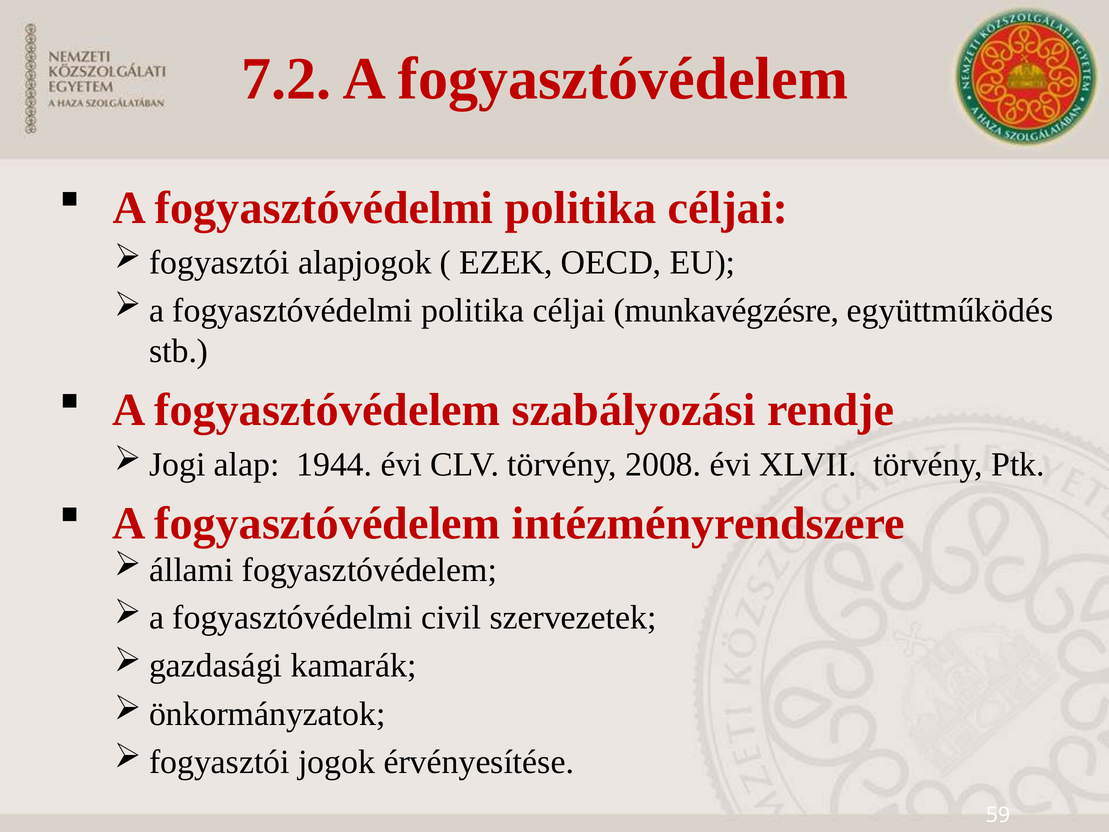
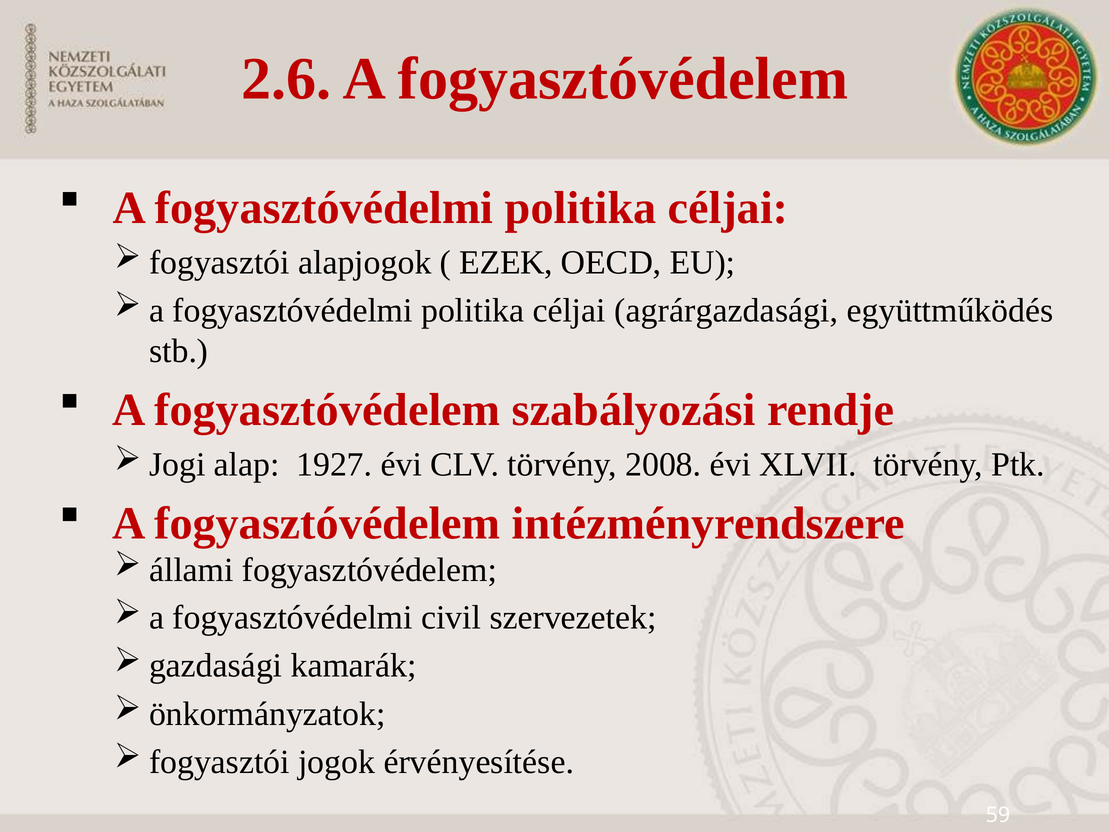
7.2: 7.2 -> 2.6
munkavégzésre: munkavégzésre -> agrárgazdasági
1944: 1944 -> 1927
